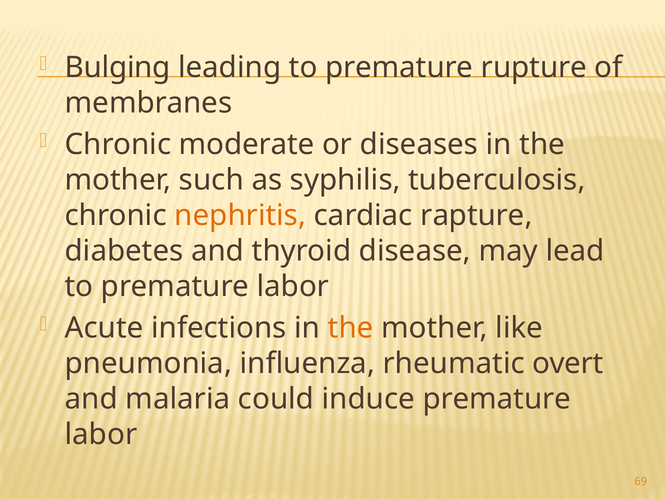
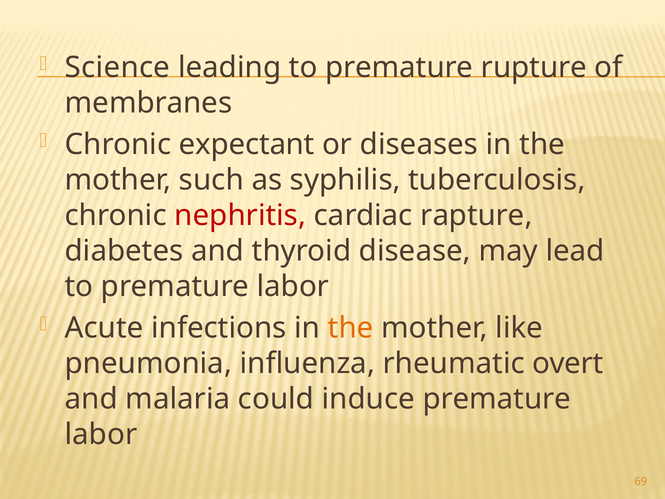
Bulging: Bulging -> Science
moderate: moderate -> expectant
nephritis colour: orange -> red
